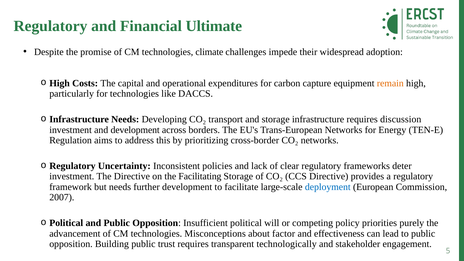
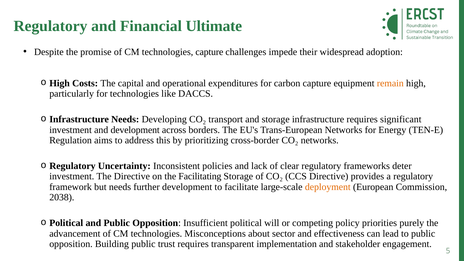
technologies climate: climate -> capture
discussion: discussion -> significant
deployment colour: blue -> orange
2007: 2007 -> 2038
factor: factor -> sector
technologically: technologically -> implementation
